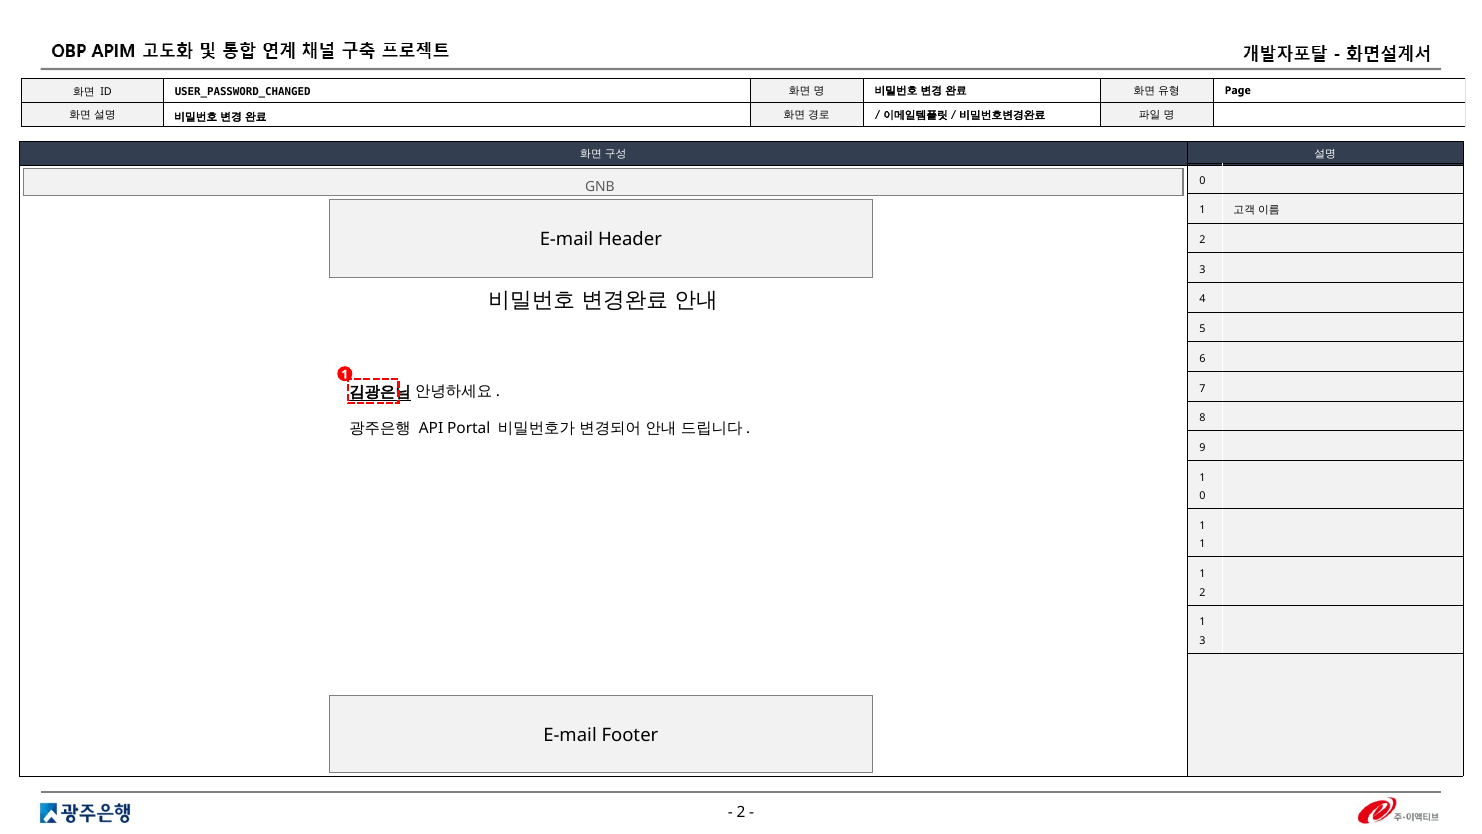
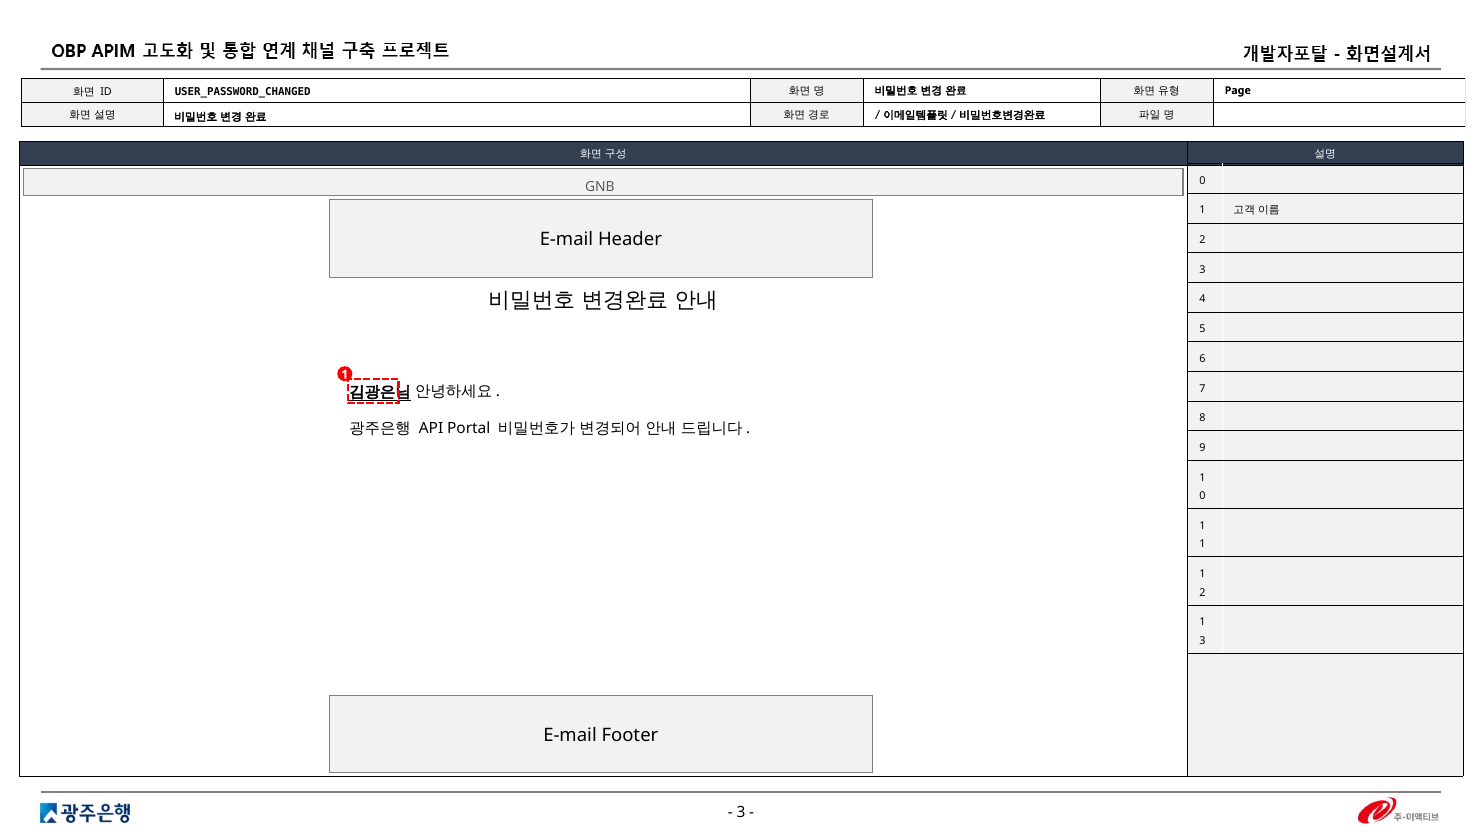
2 at (741, 812): 2 -> 3
